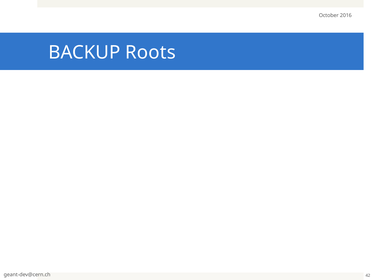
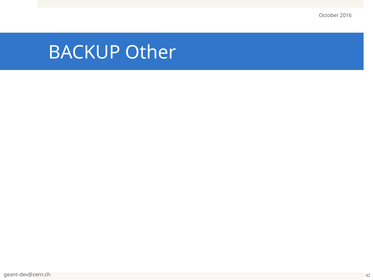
Roots: Roots -> Other
